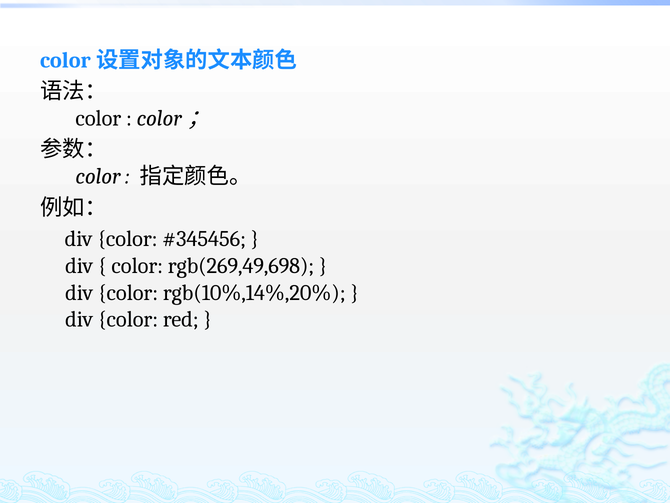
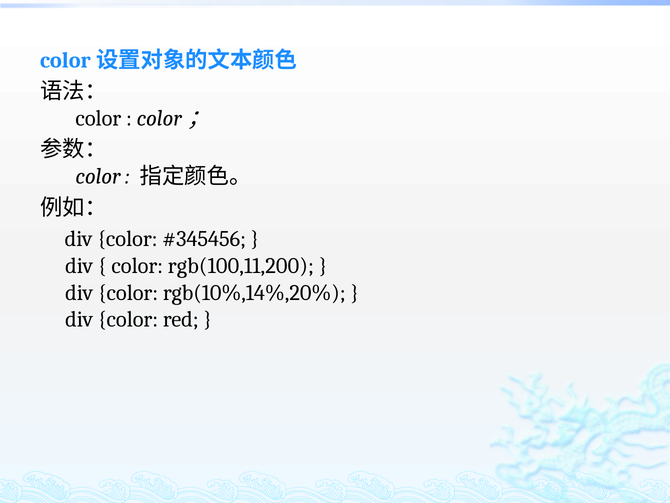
rgb(269,49,698: rgb(269,49,698 -> rgb(100,11,200
